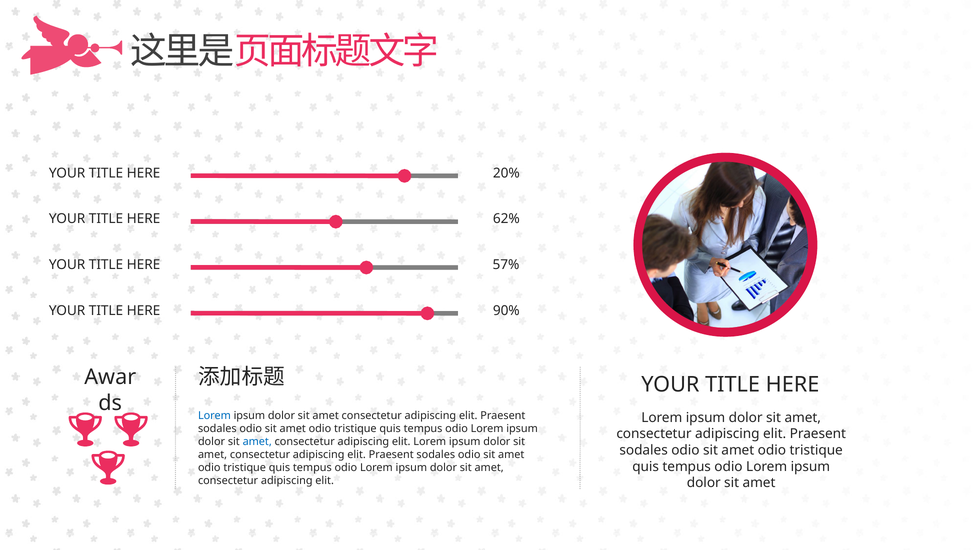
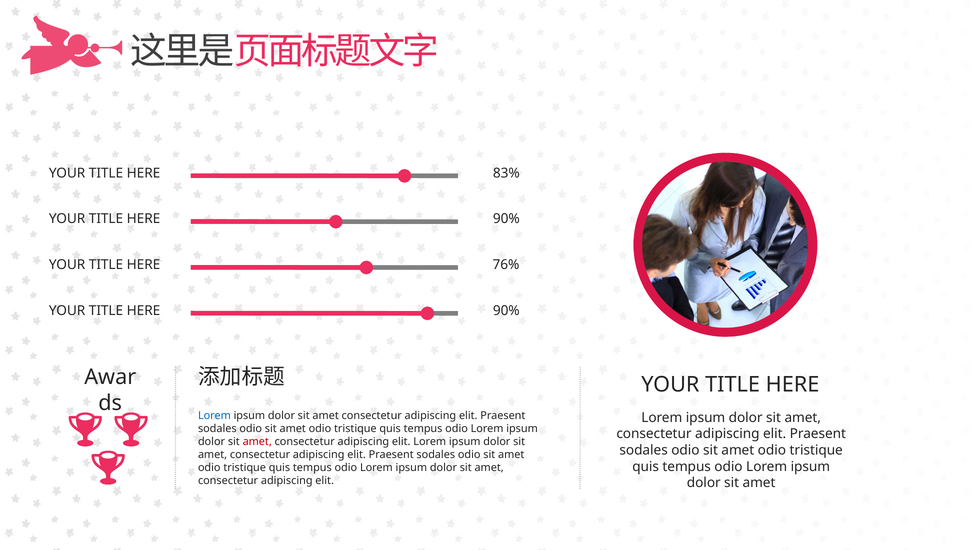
20%: 20% -> 83%
62% at (506, 219): 62% -> 90%
57%: 57% -> 76%
amet at (257, 441) colour: blue -> red
